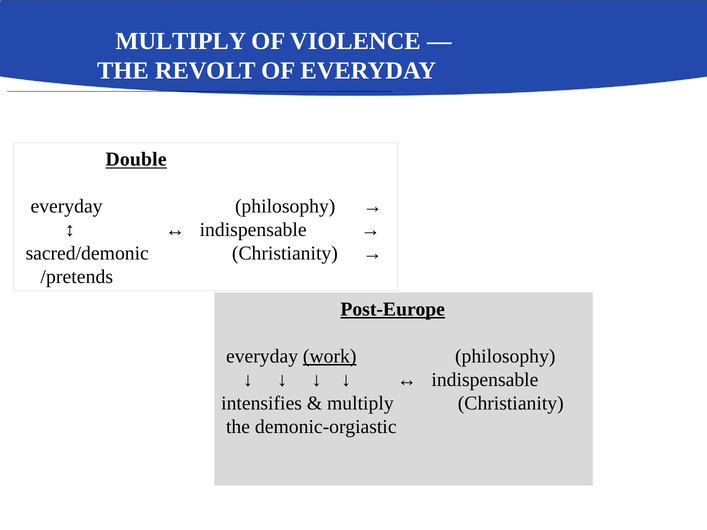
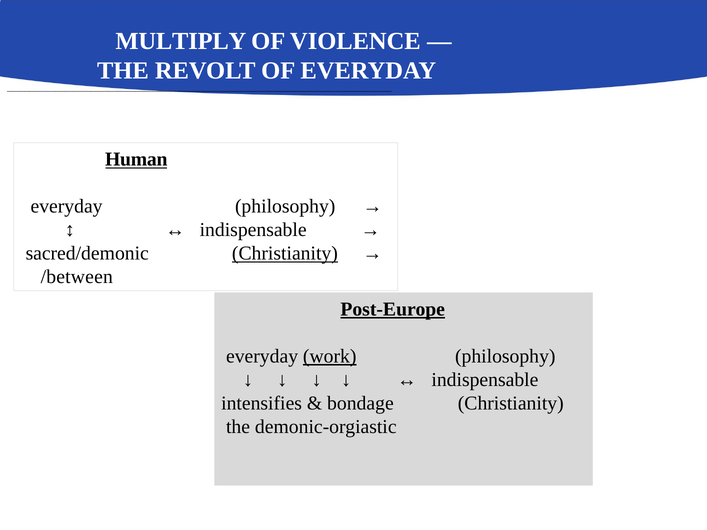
Double: Double -> Human
Christianity at (285, 254) underline: none -> present
/pretends: /pretends -> /between
multiply at (360, 404): multiply -> bondage
